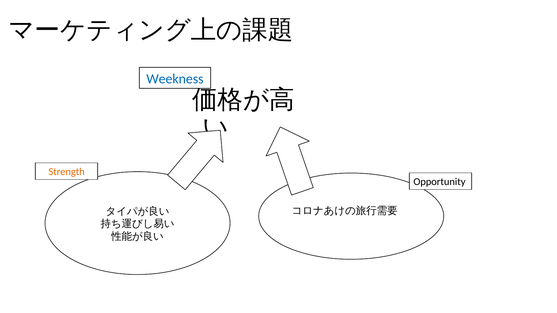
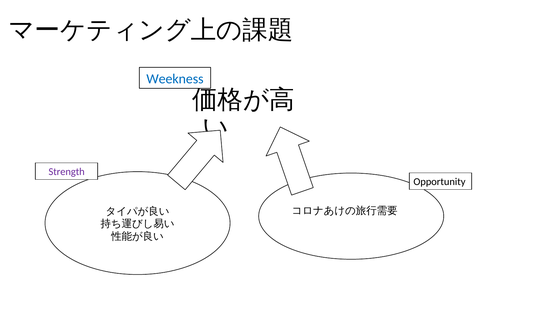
Strength colour: orange -> purple
